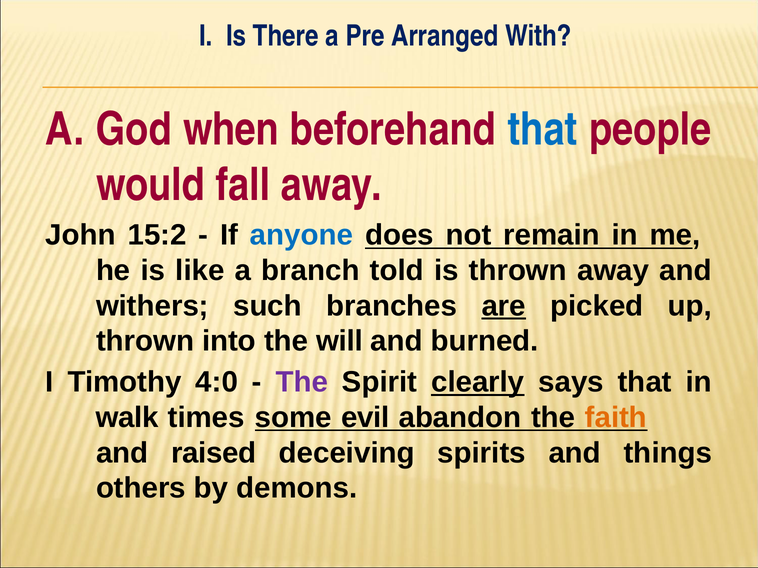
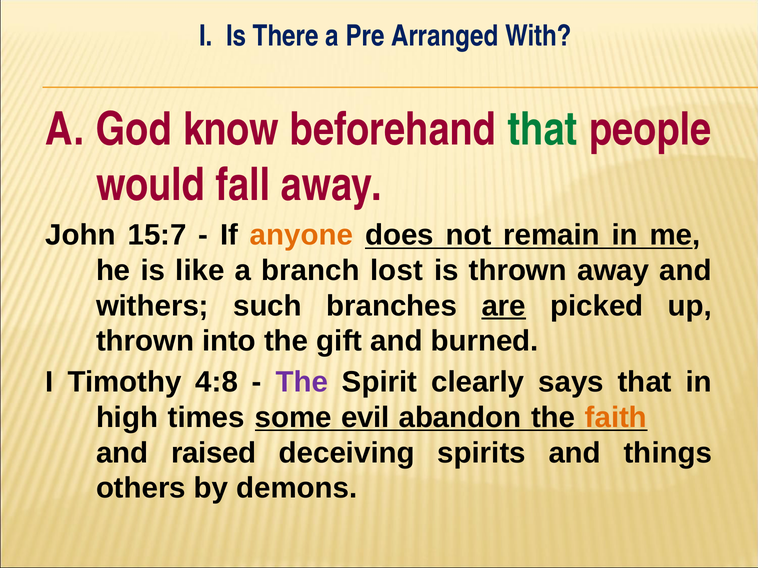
when: when -> know
that at (543, 130) colour: blue -> green
15:2: 15:2 -> 15:7
anyone colour: blue -> orange
told: told -> lost
will: will -> gift
4:0: 4:0 -> 4:8
clearly underline: present -> none
walk: walk -> high
